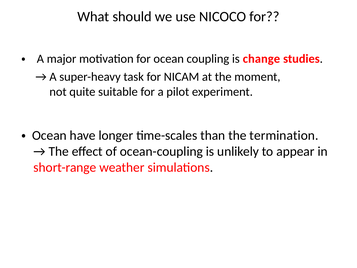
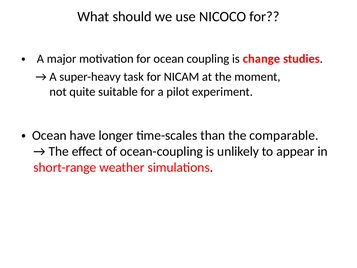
termination: termination -> comparable
